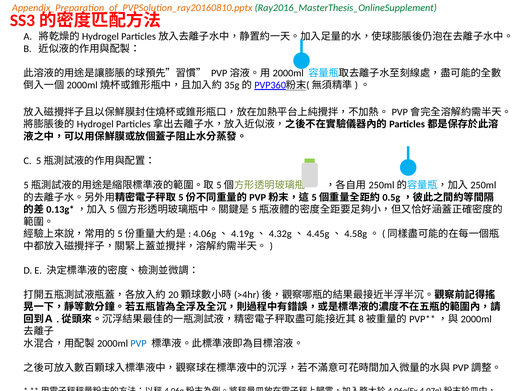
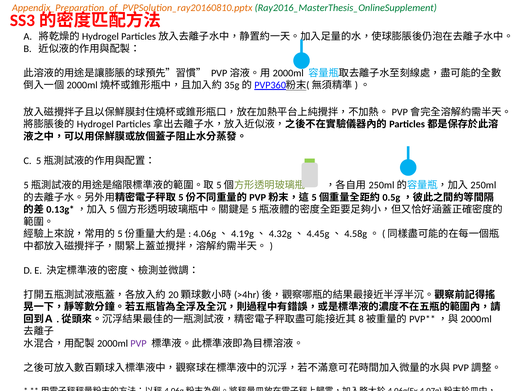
PVP colour: blue -> purple
